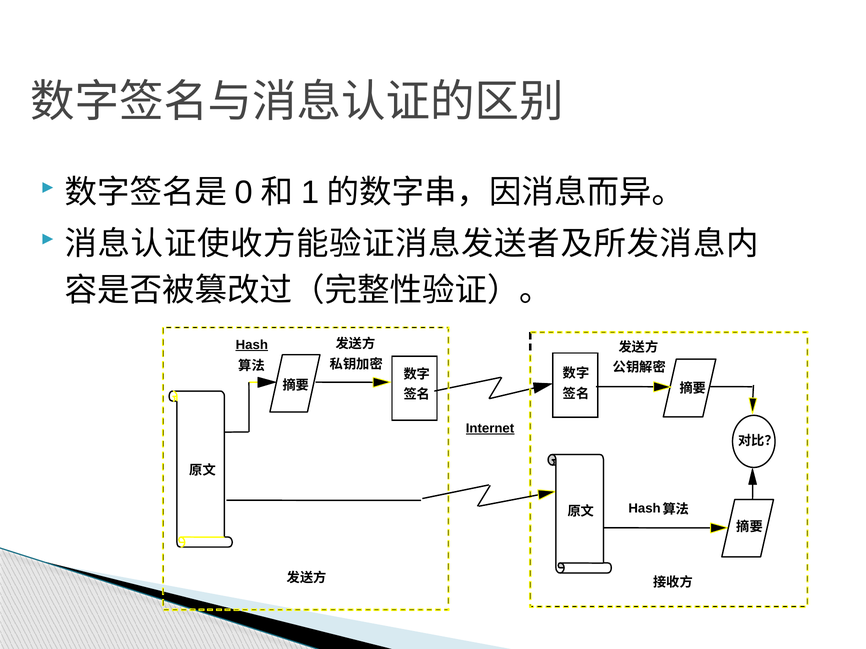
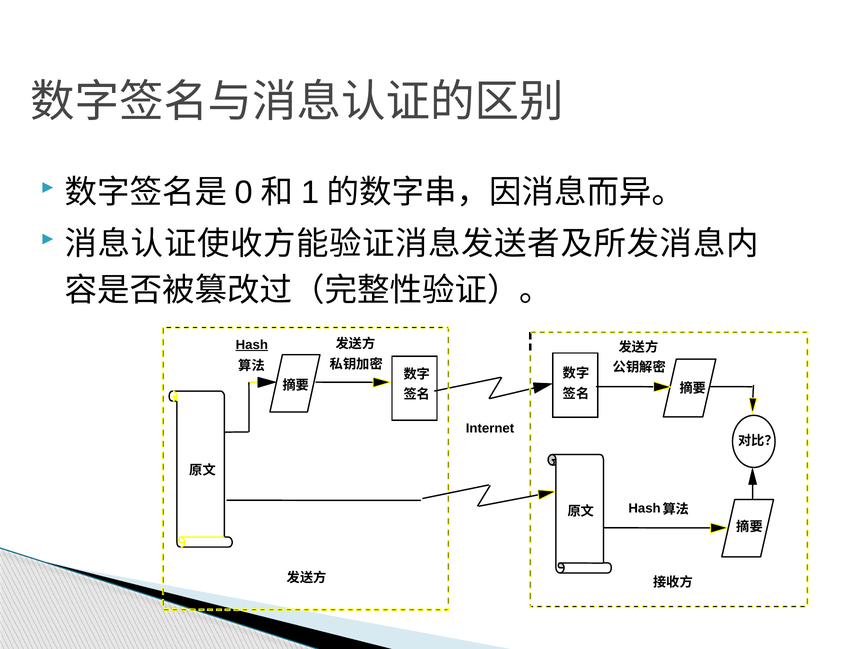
Internet underline: present -> none
